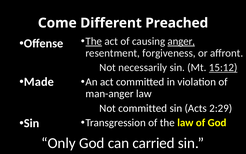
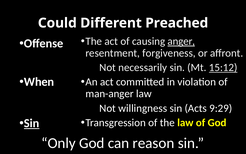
Come: Come -> Could
The at (94, 41) underline: present -> none
Made: Made -> When
Not committed: committed -> willingness
2:29: 2:29 -> 9:29
Sin at (32, 123) underline: none -> present
carried: carried -> reason
